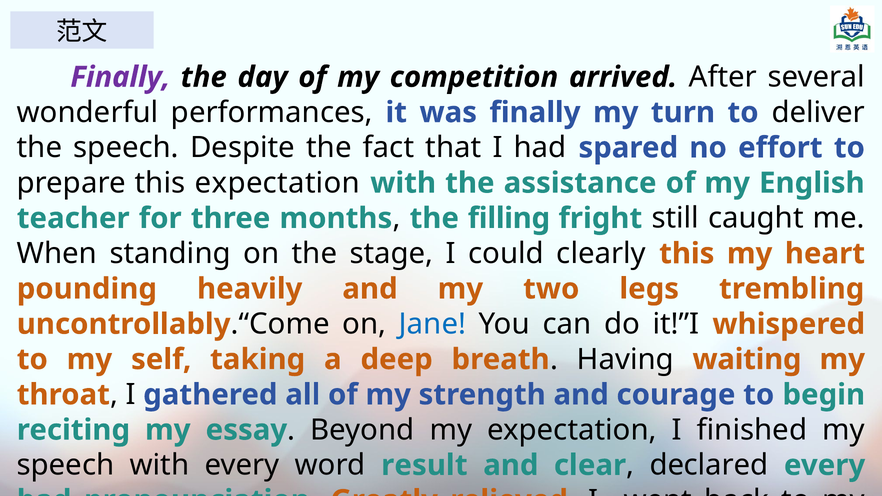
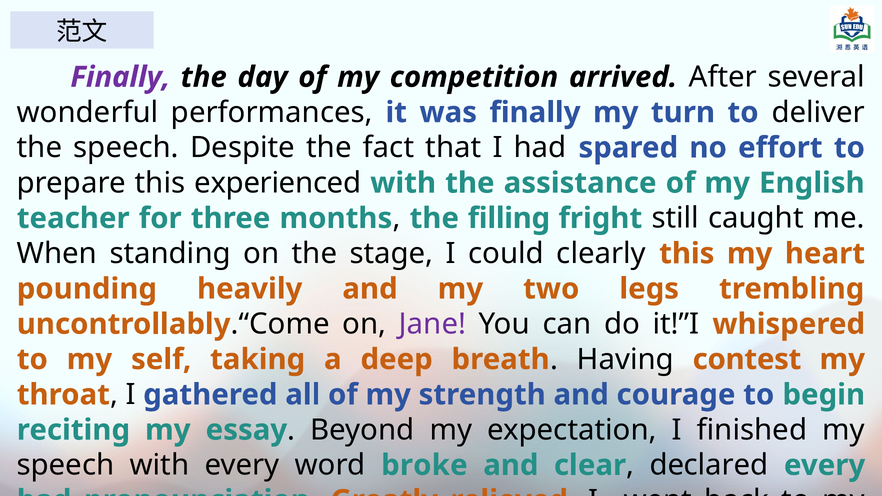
this expectation: expectation -> experienced
Jane colour: blue -> purple
Having waiting: waiting -> contest
word result: result -> broke
